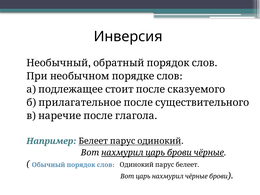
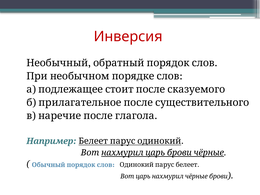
Инверсия colour: black -> red
